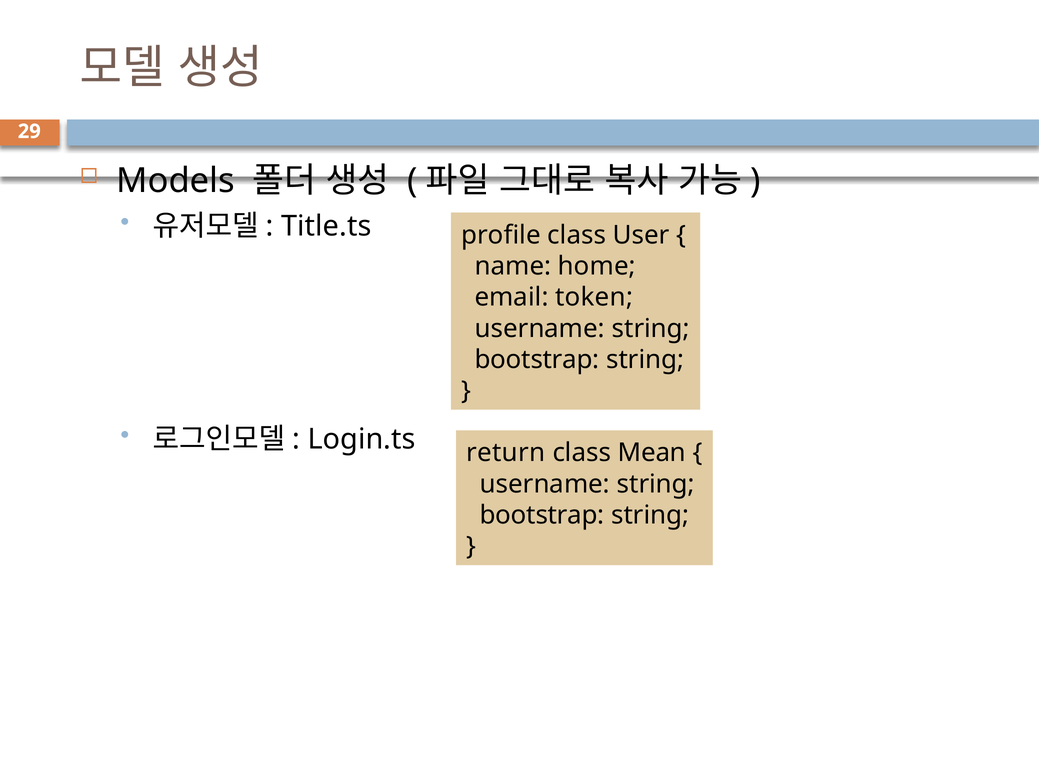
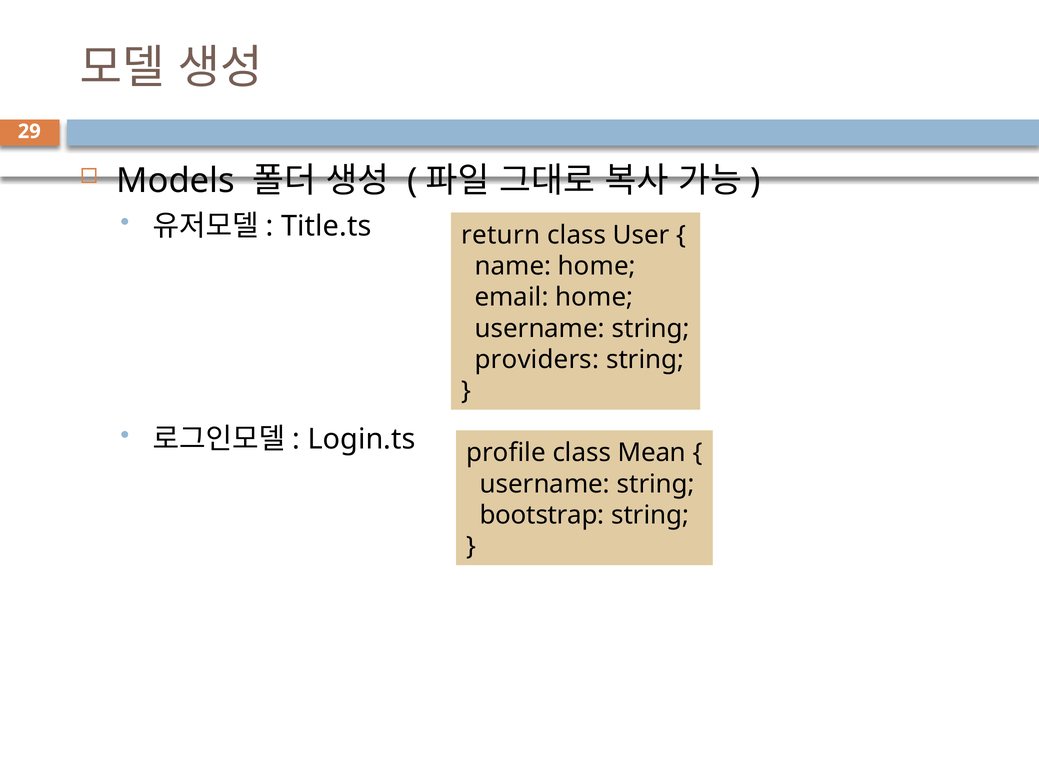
profile: profile -> return
email token: token -> home
bootstrap at (537, 360): bootstrap -> providers
return: return -> profile
